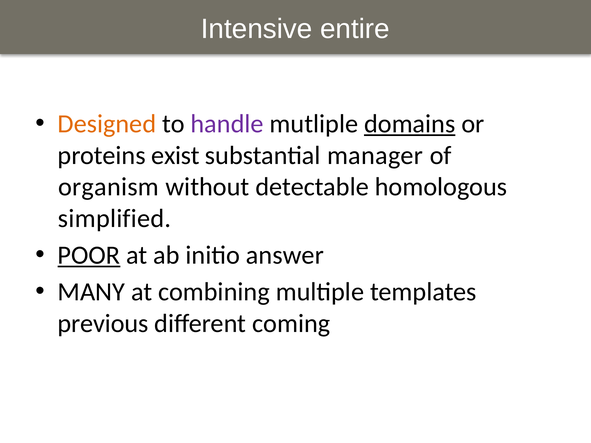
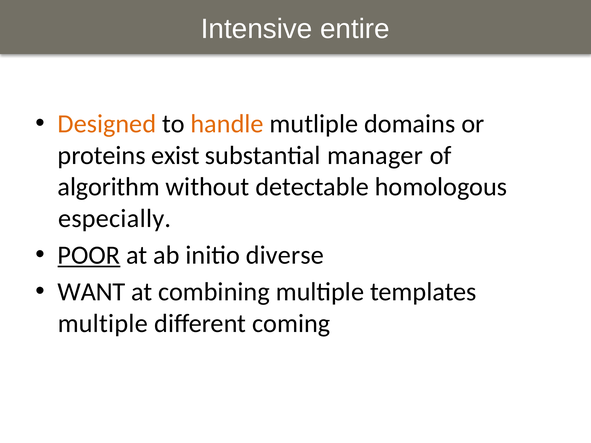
handle colour: purple -> orange
domains underline: present -> none
organism: organism -> algorithm
simplified: simplified -> especially
answer: answer -> diverse
MANY: MANY -> WANT
previous at (103, 324): previous -> multiple
